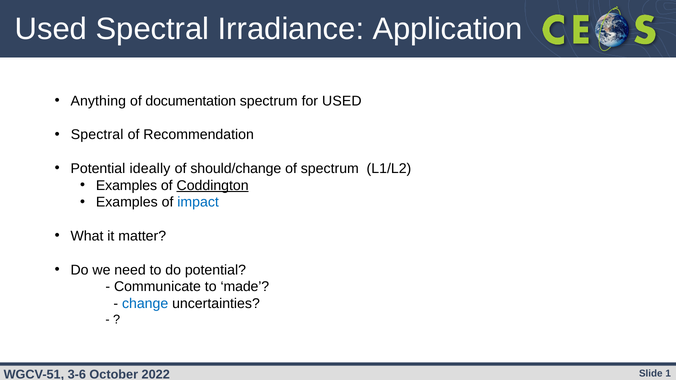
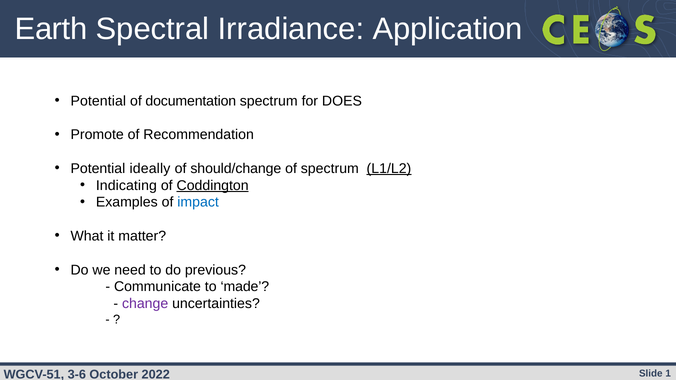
Used at (51, 29): Used -> Earth
Anything at (98, 101): Anything -> Potential
for USED: USED -> DOES
Spectral at (97, 135): Spectral -> Promote
L1/L2 underline: none -> present
Examples at (126, 186): Examples -> Indicating
do potential: potential -> previous
change colour: blue -> purple
